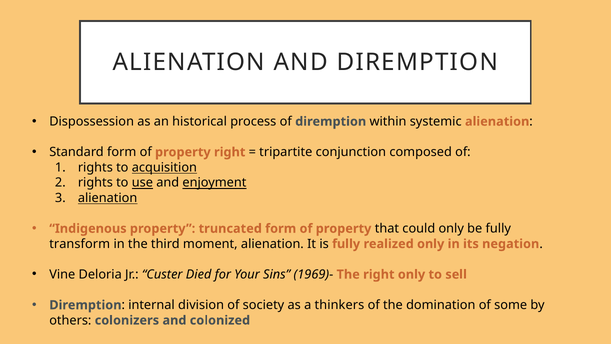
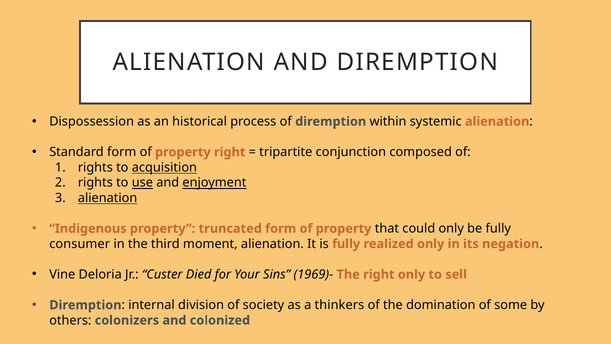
transform: transform -> consumer
